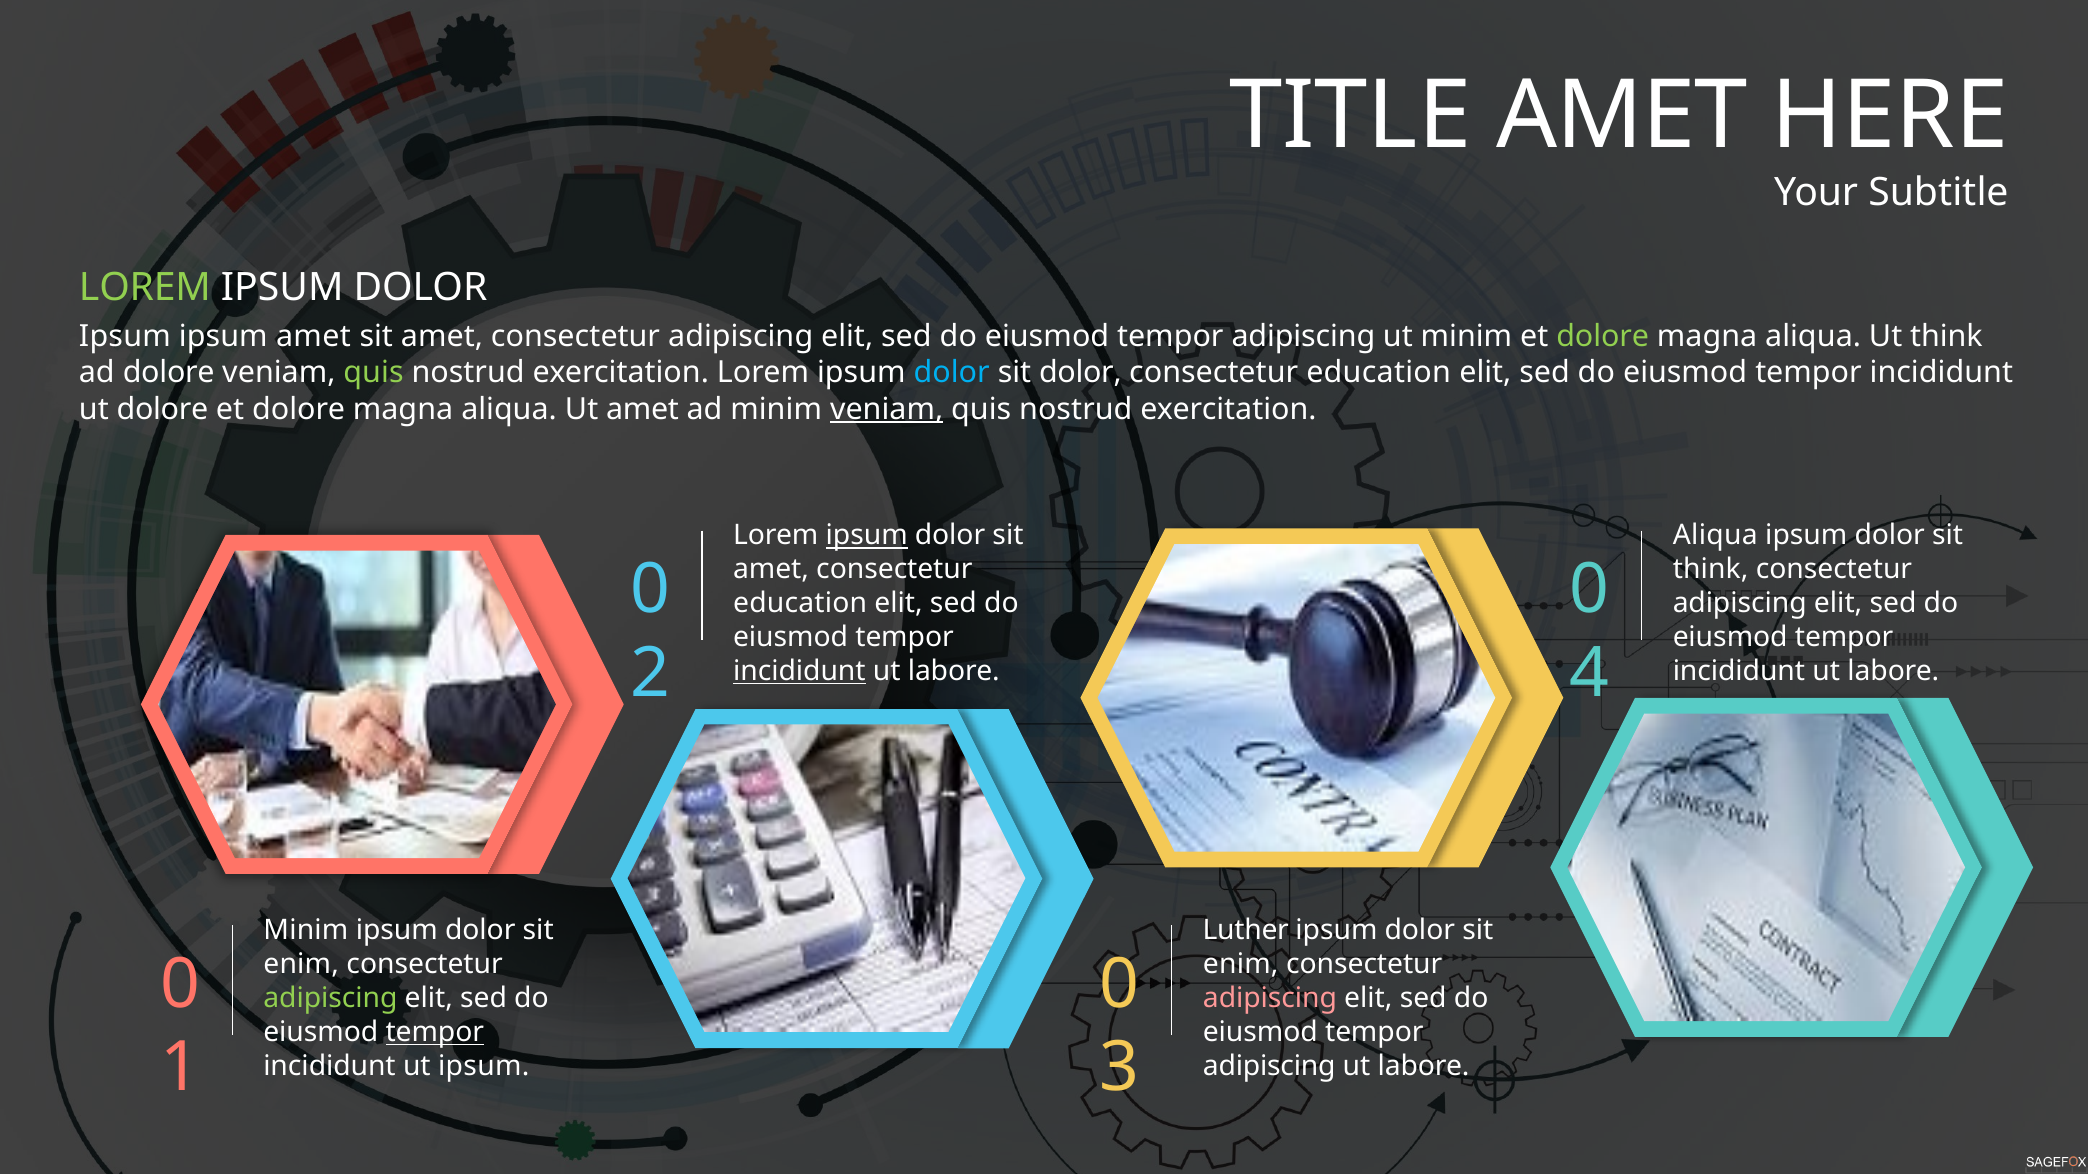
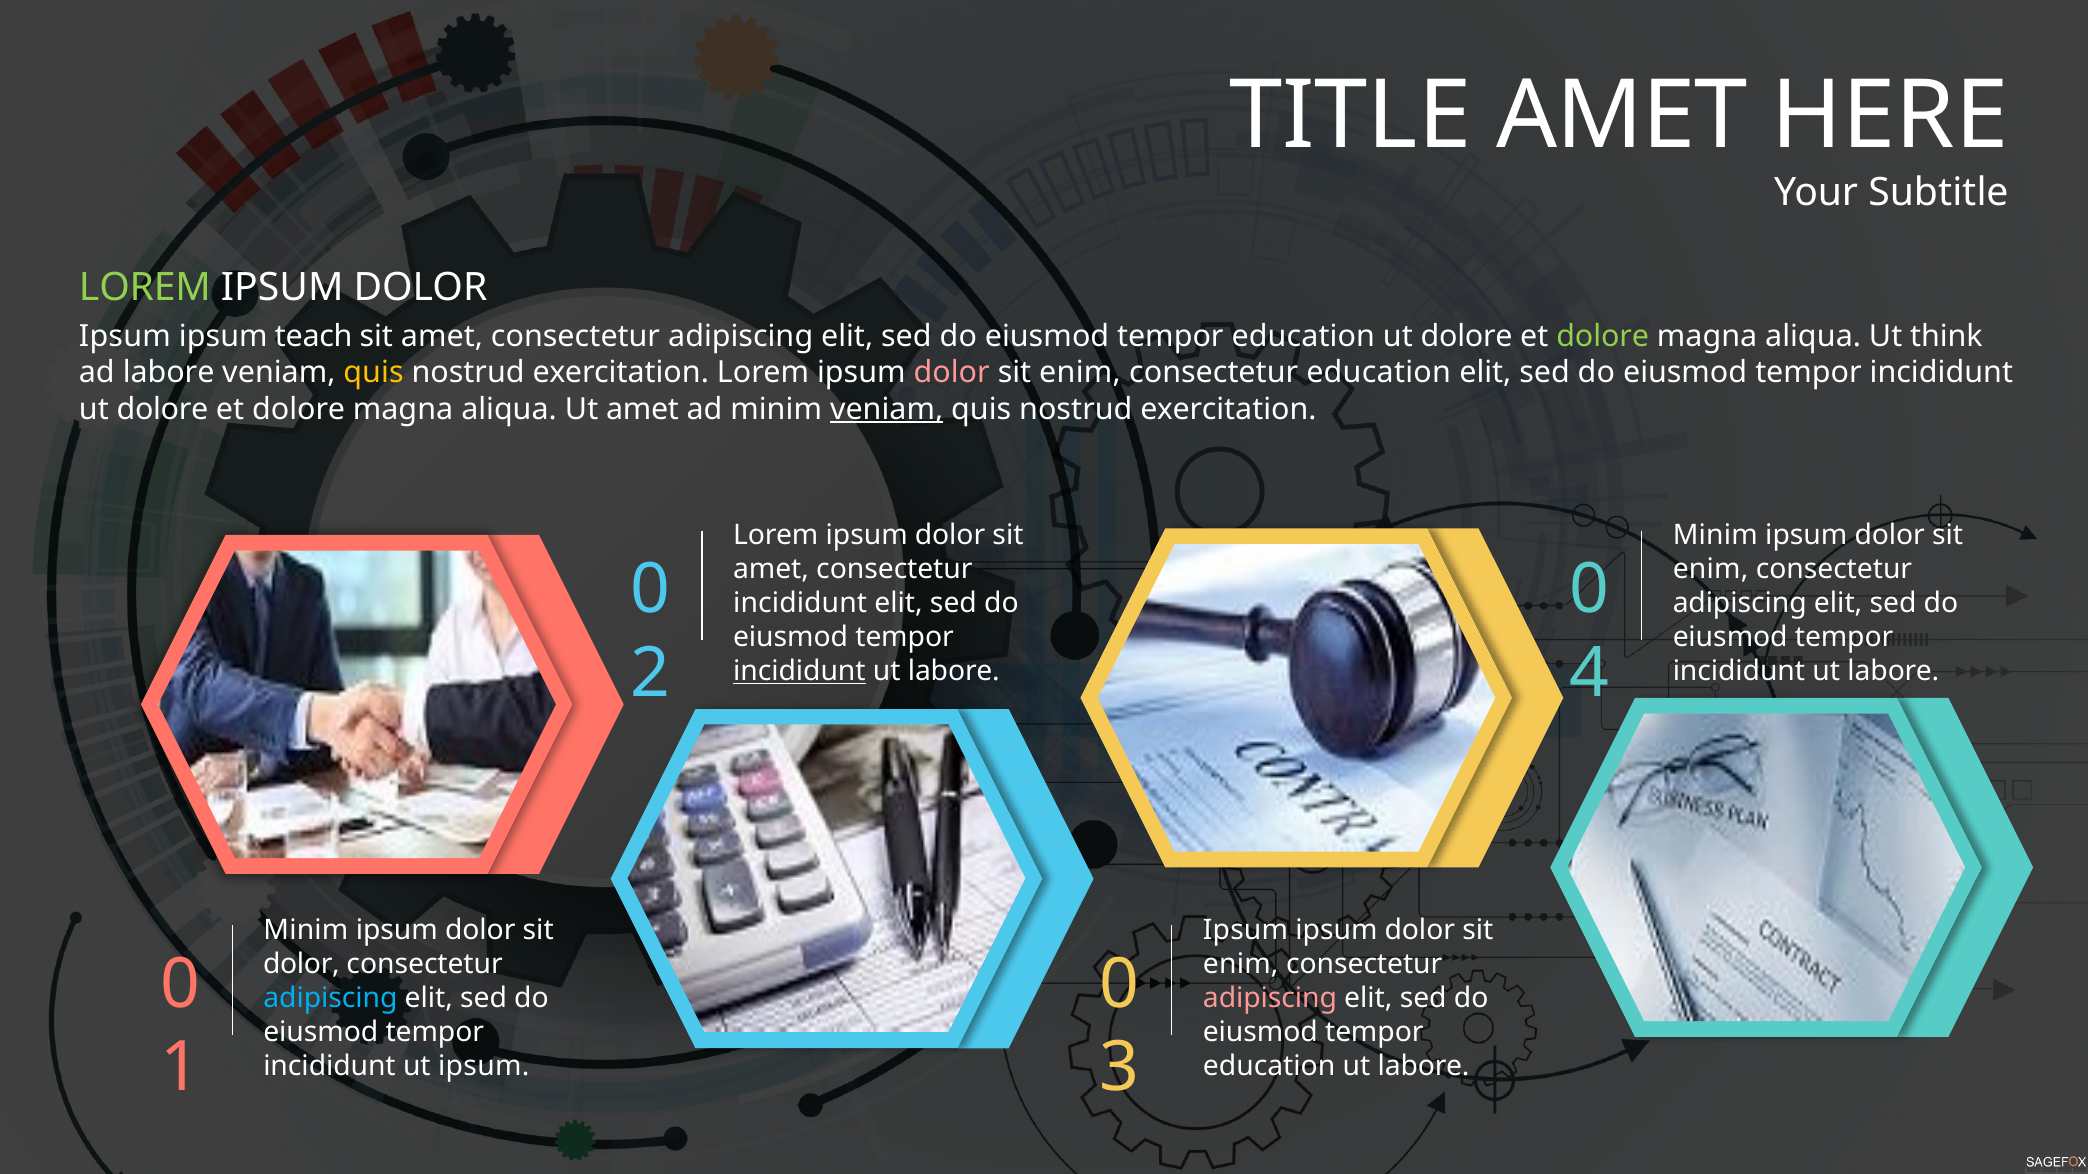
ipsum amet: amet -> teach
adipiscing at (1303, 336): adipiscing -> education
minim at (1466, 336): minim -> dolore
ad dolore: dolore -> labore
quis at (374, 373) colour: light green -> yellow
dolor at (952, 373) colour: light blue -> pink
dolor at (1080, 373): dolor -> enim
ipsum at (867, 536) underline: present -> none
Aliqua at (1715, 536): Aliqua -> Minim
think at (1711, 570): think -> enim
education at (800, 604): education -> incididunt
Luther at (1246, 931): Luther -> Ipsum
enim at (301, 965): enim -> dolor
adipiscing at (330, 999) colour: light green -> light blue
tempor at (435, 1033) underline: present -> none
adipiscing at (1269, 1067): adipiscing -> education
